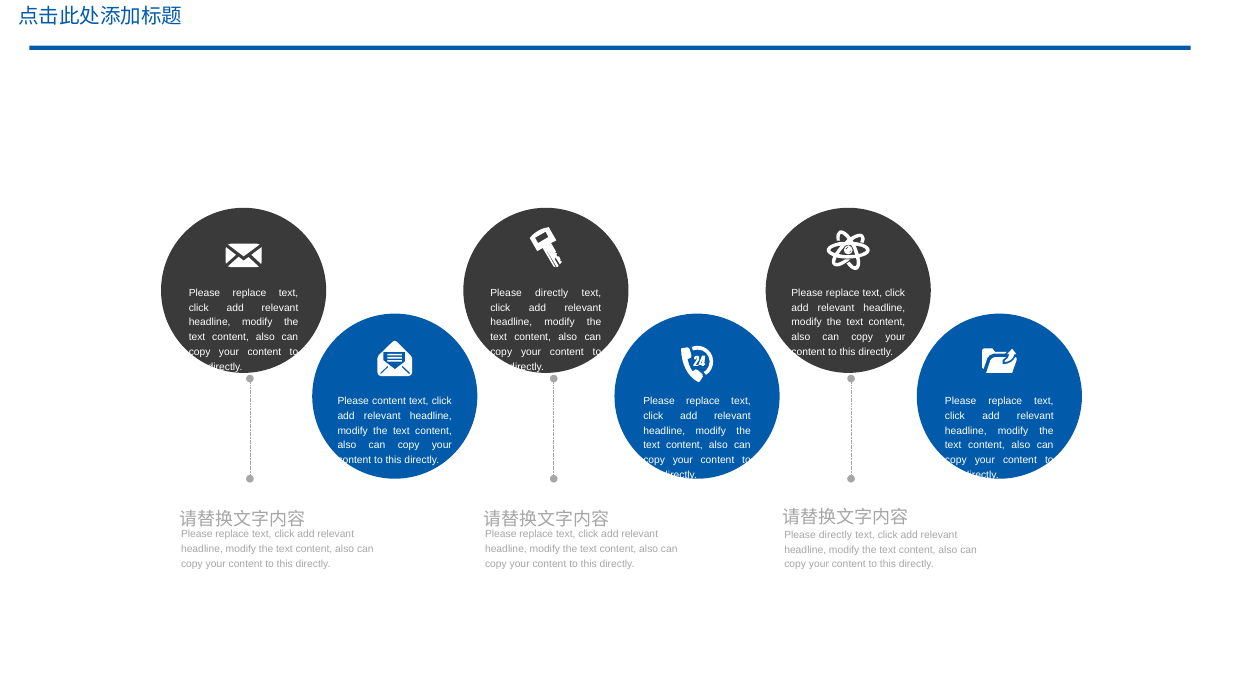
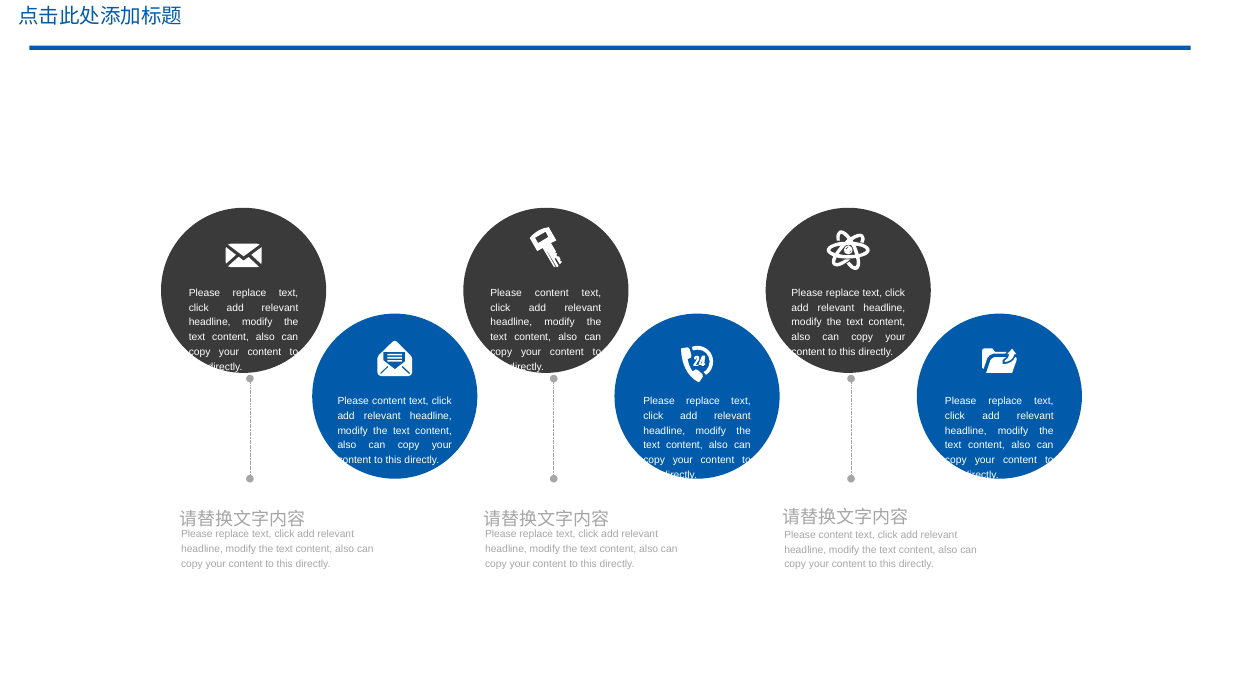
directly at (552, 293): directly -> content
directly at (835, 535): directly -> content
